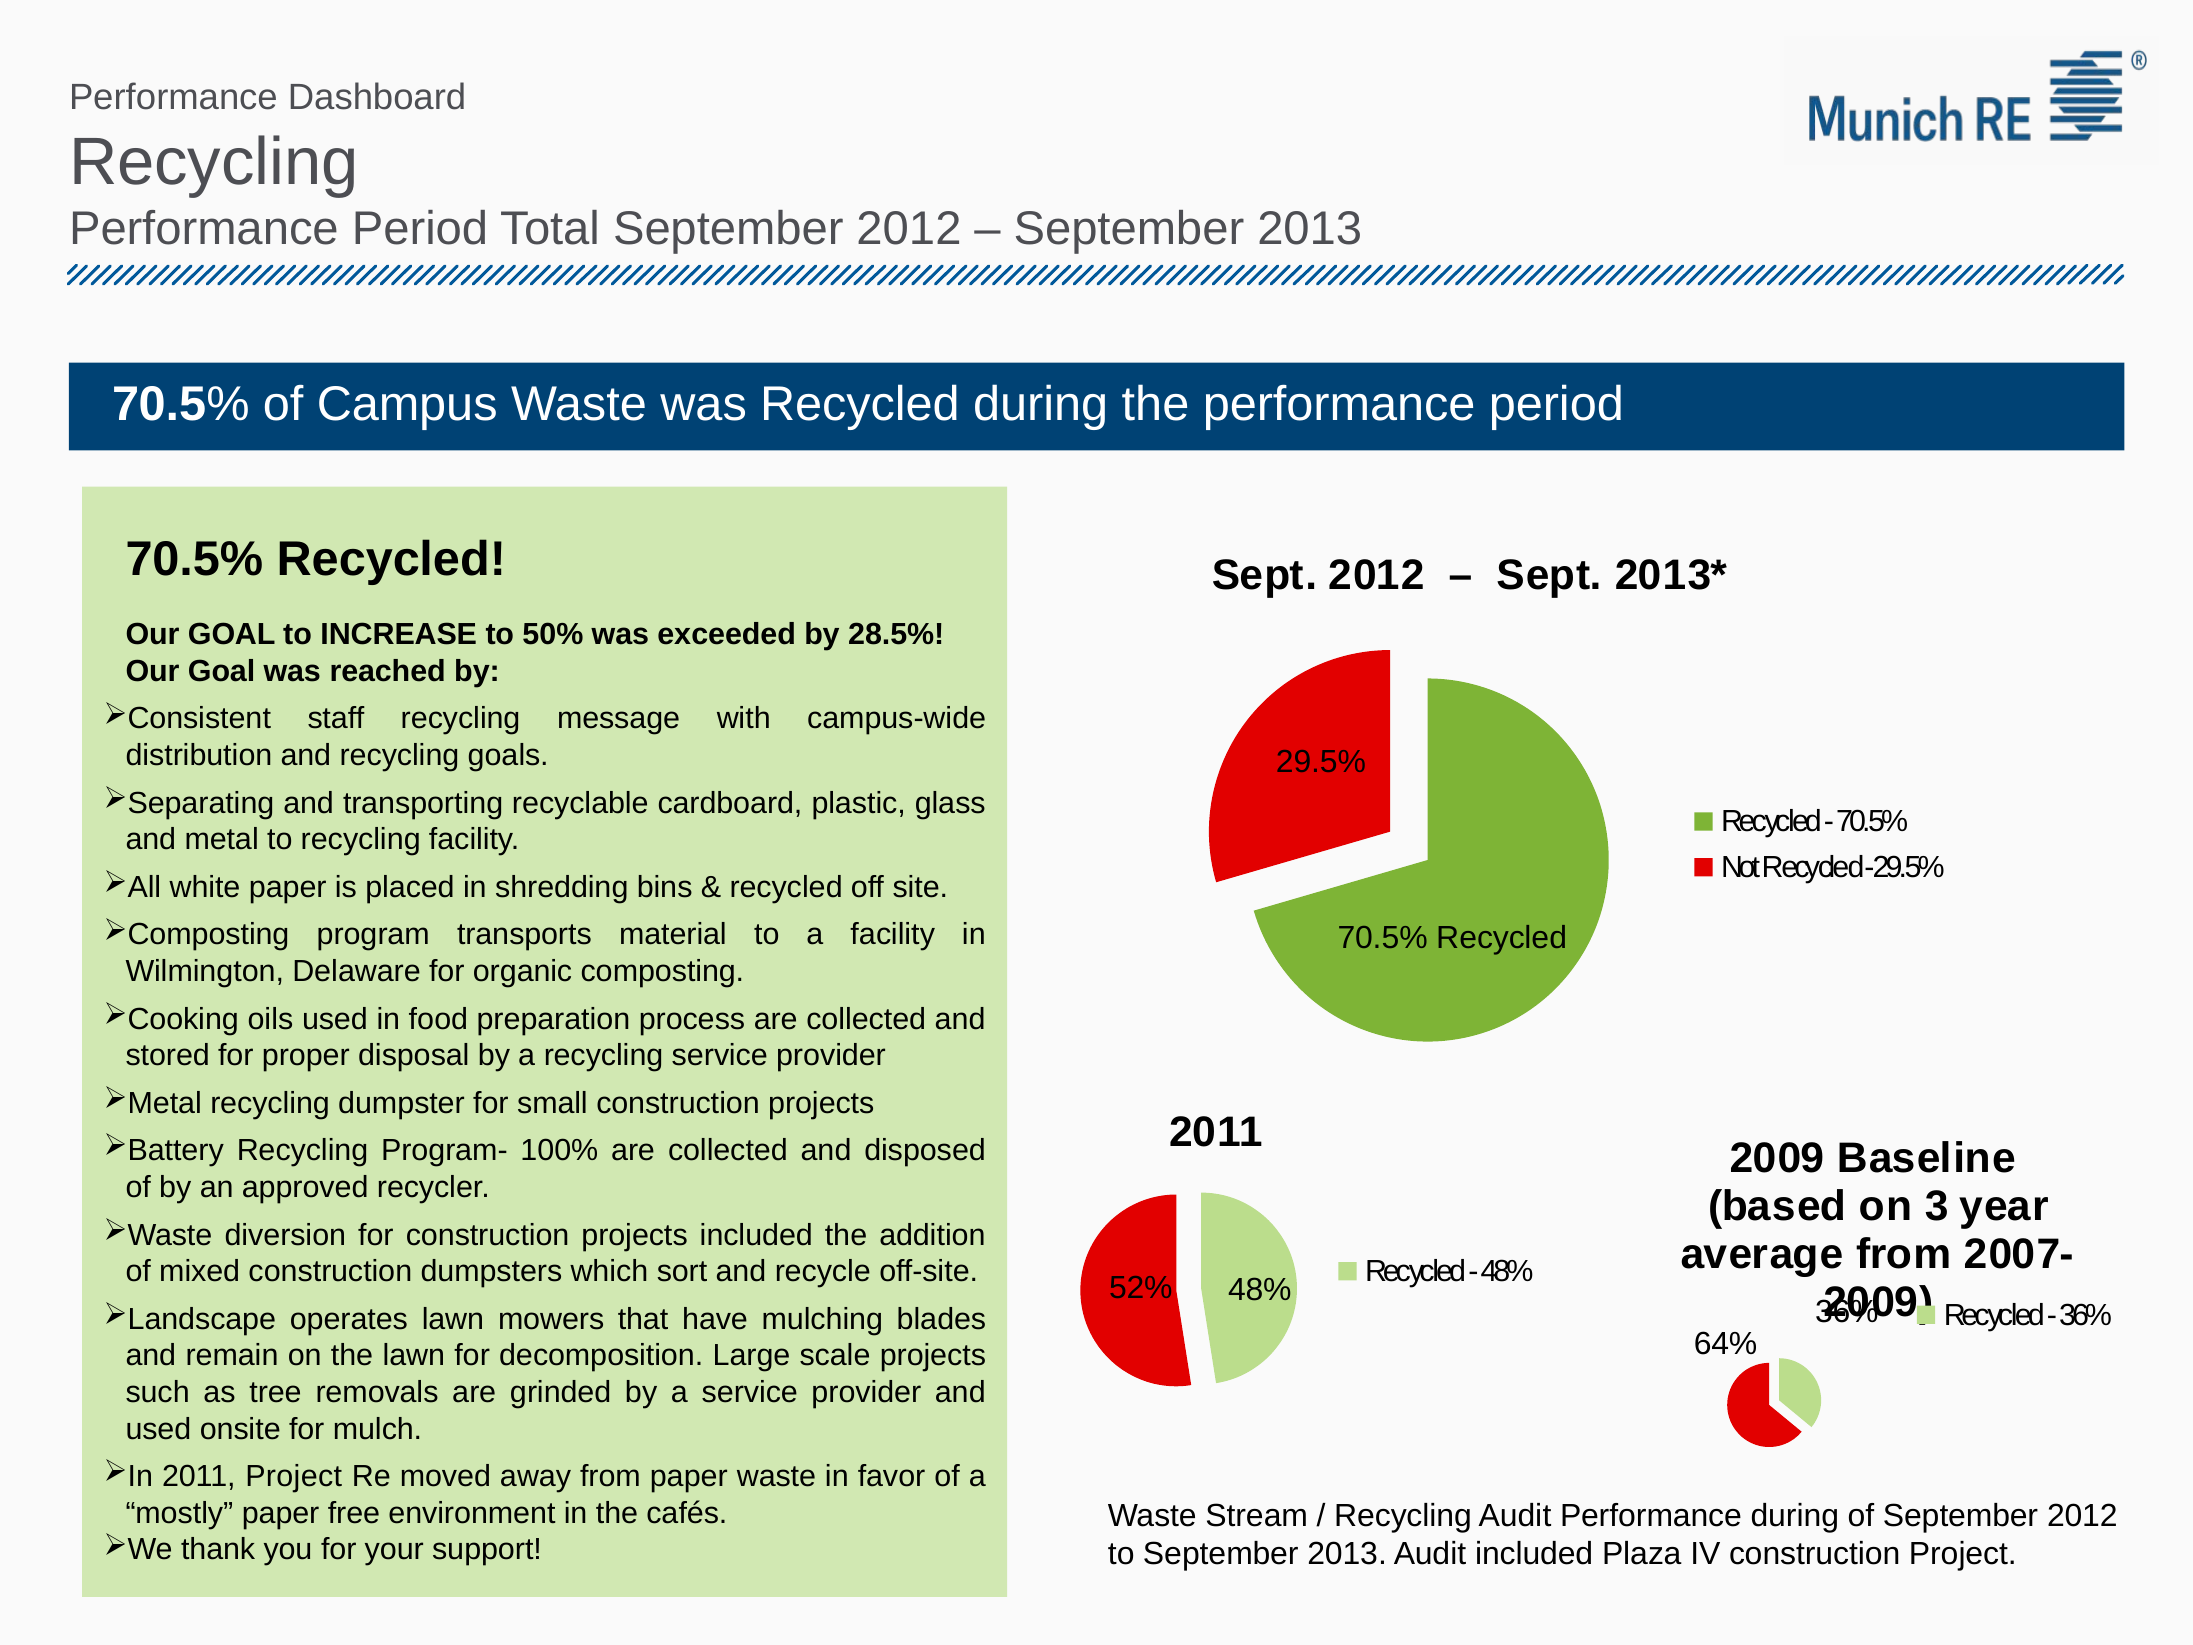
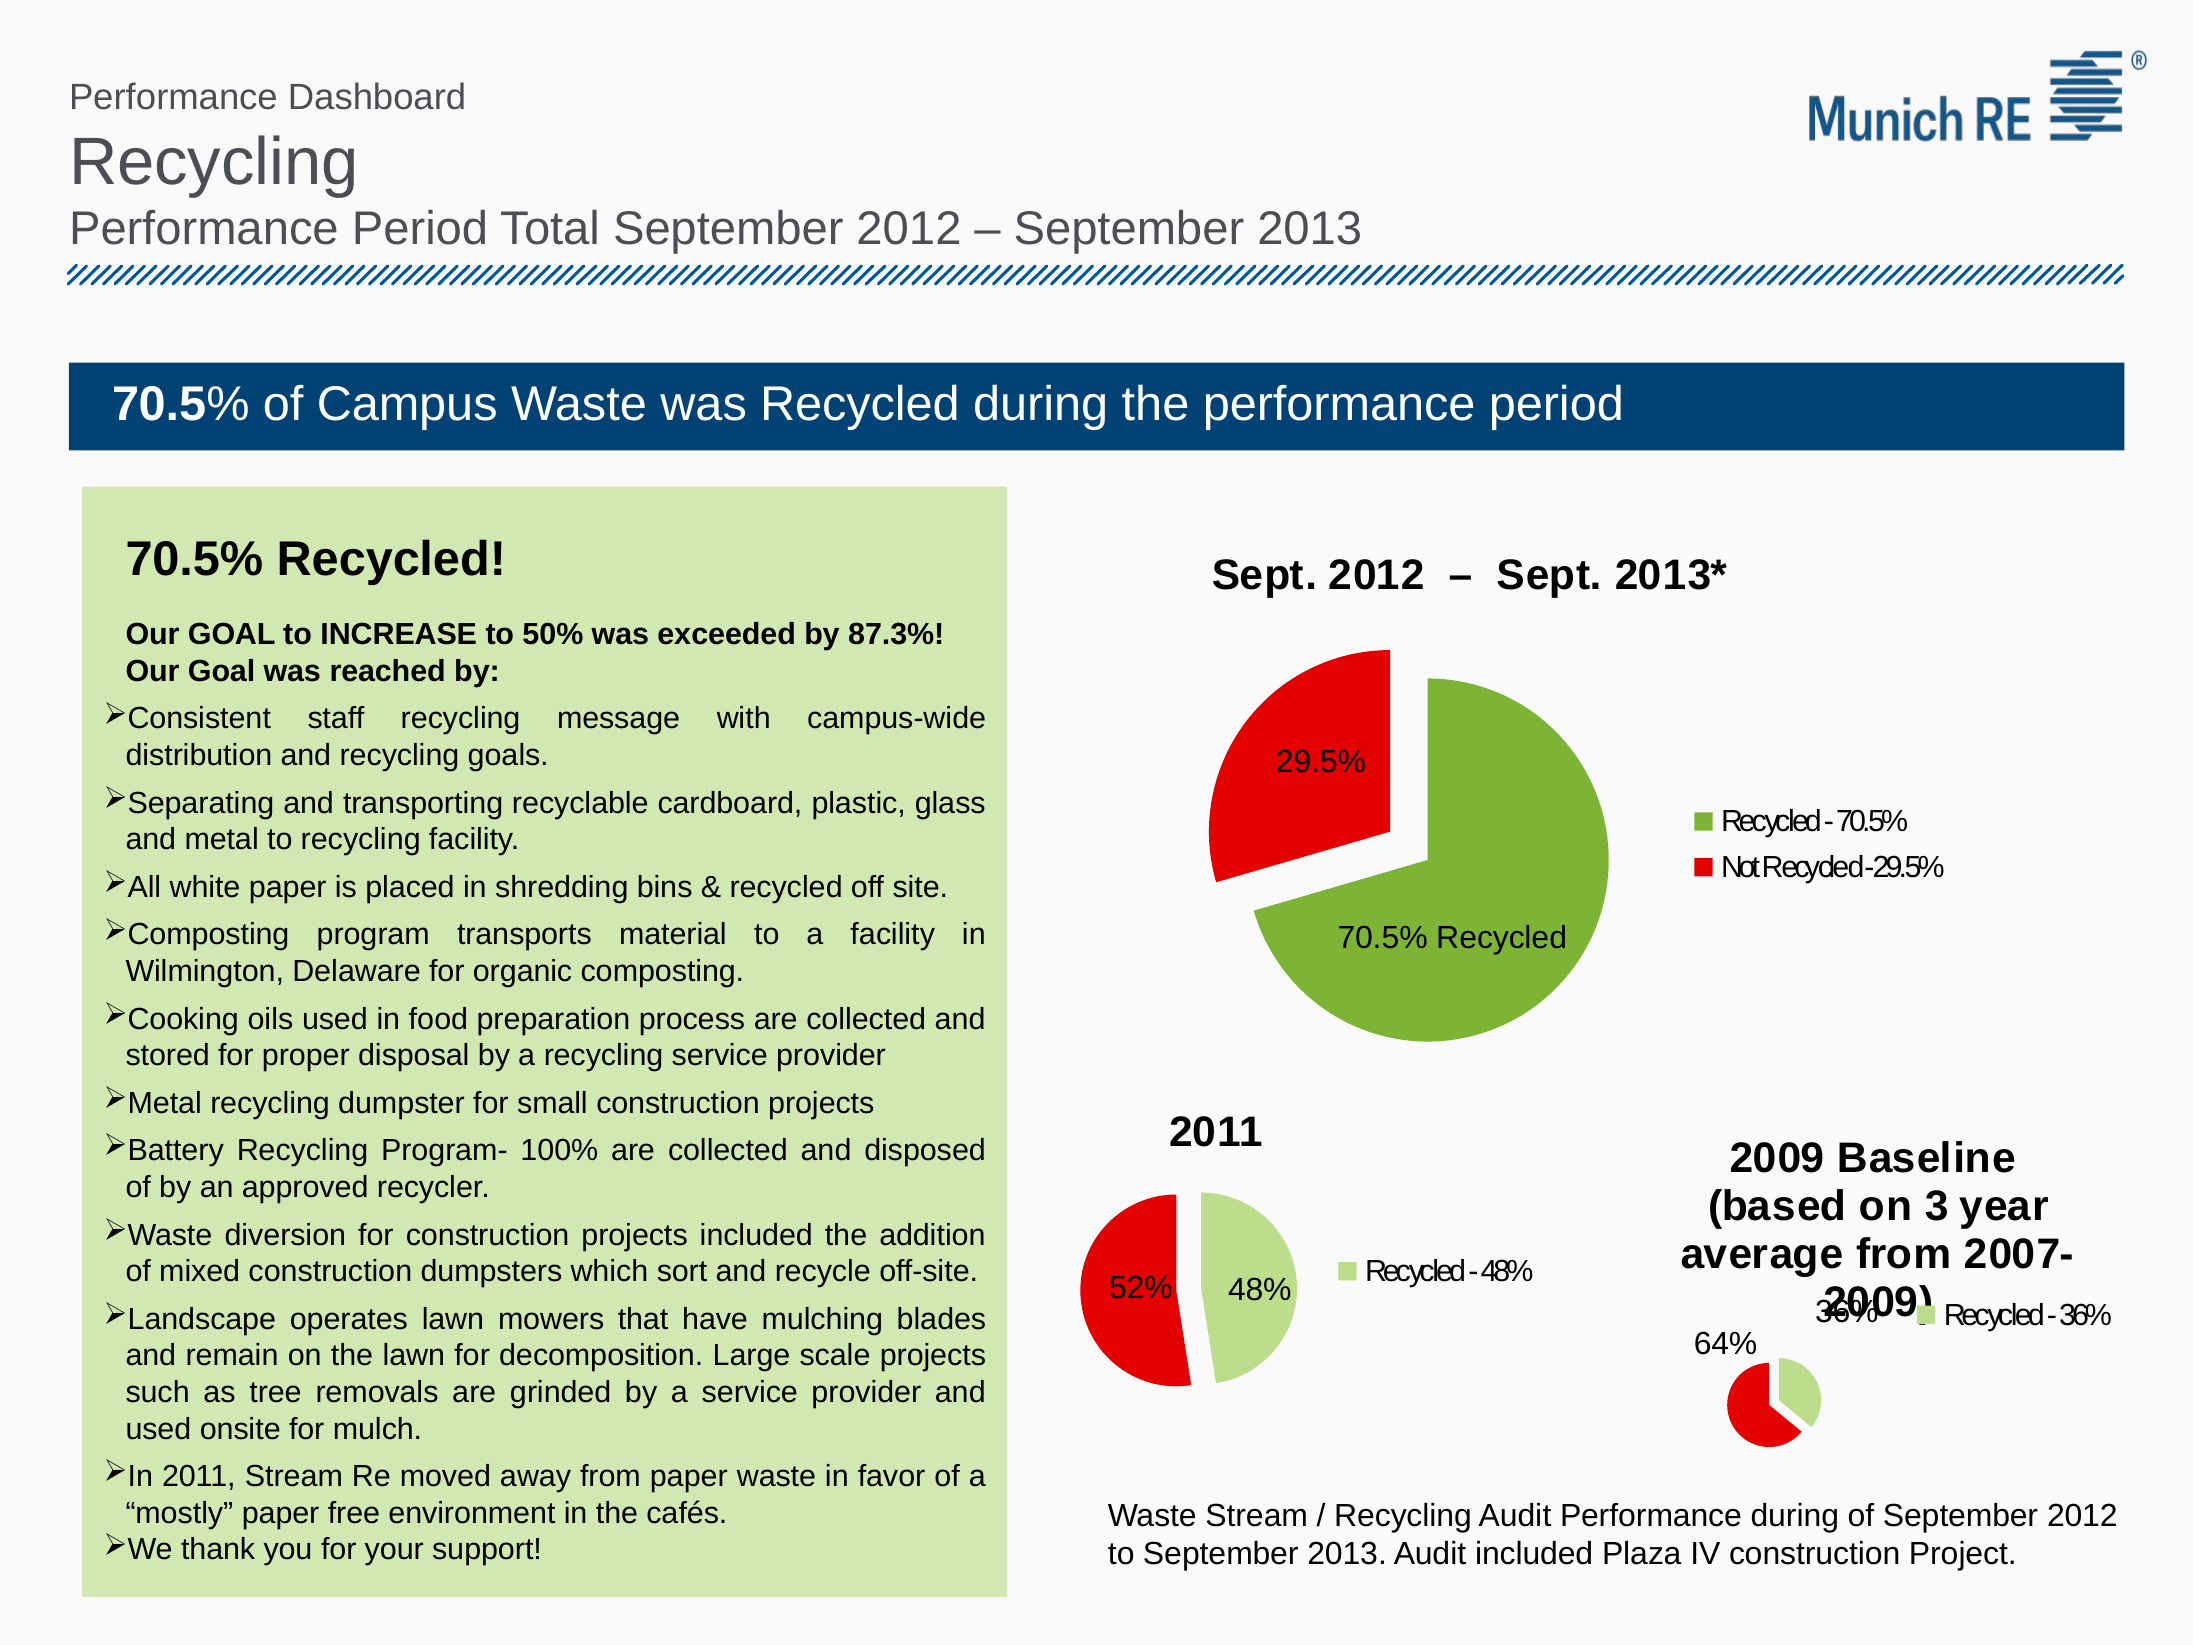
28.5%: 28.5% -> 87.3%
2011 Project: Project -> Stream
